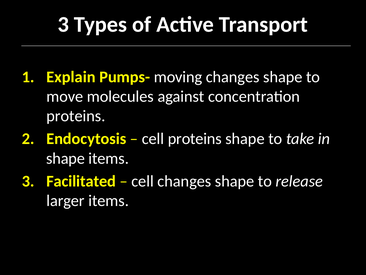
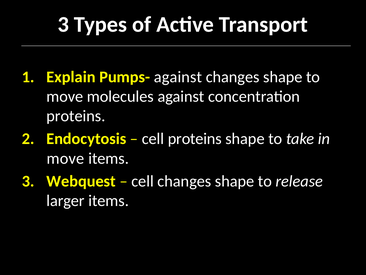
Pumps- moving: moving -> against
shape at (66, 158): shape -> move
Facilitated: Facilitated -> Webquest
